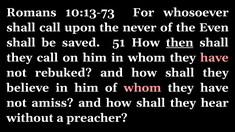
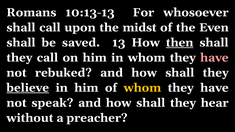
10:13-73: 10:13-73 -> 10:13-13
never: never -> midst
51: 51 -> 13
believe underline: none -> present
whom at (142, 88) colour: pink -> yellow
amiss: amiss -> speak
